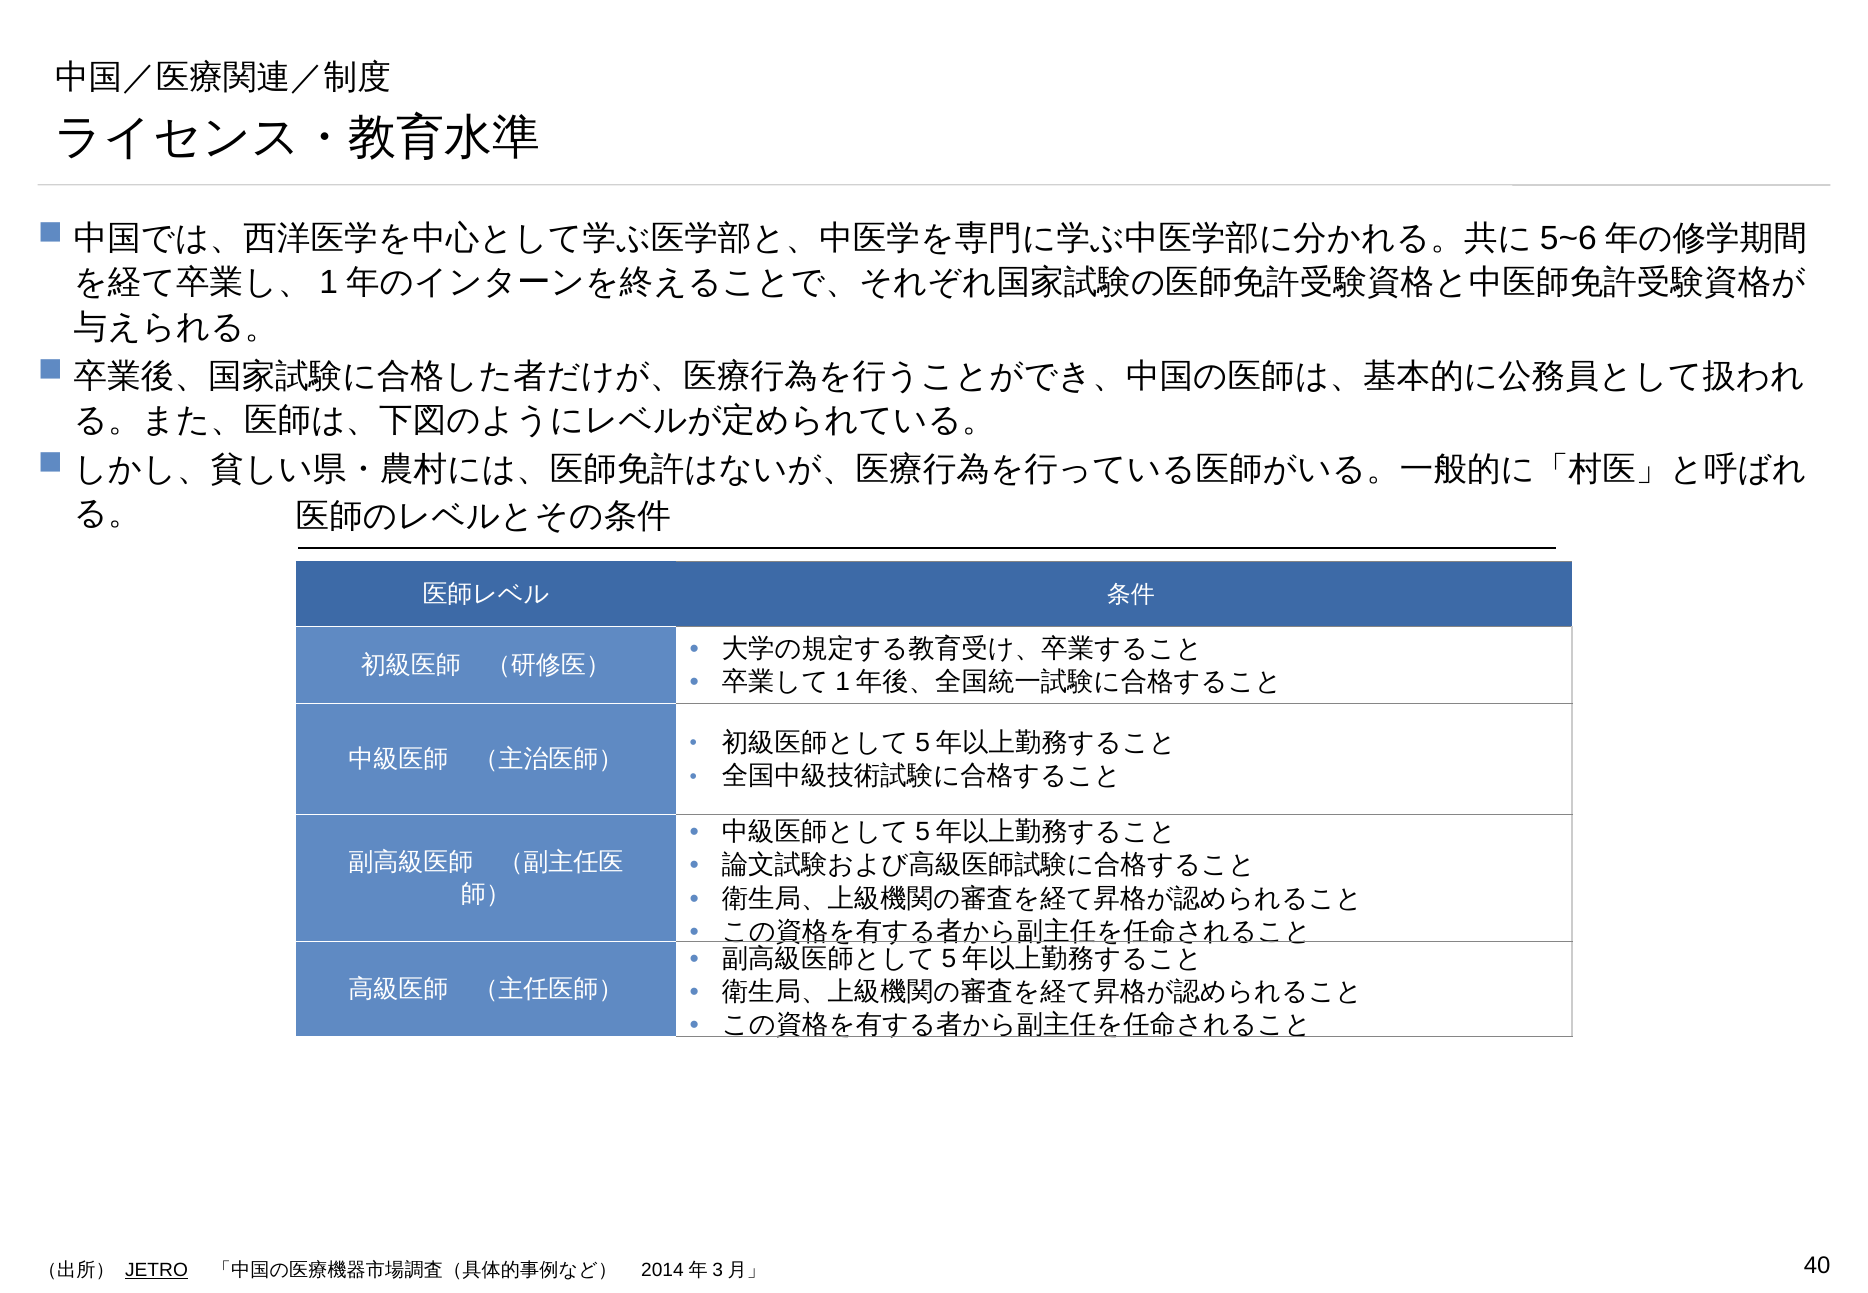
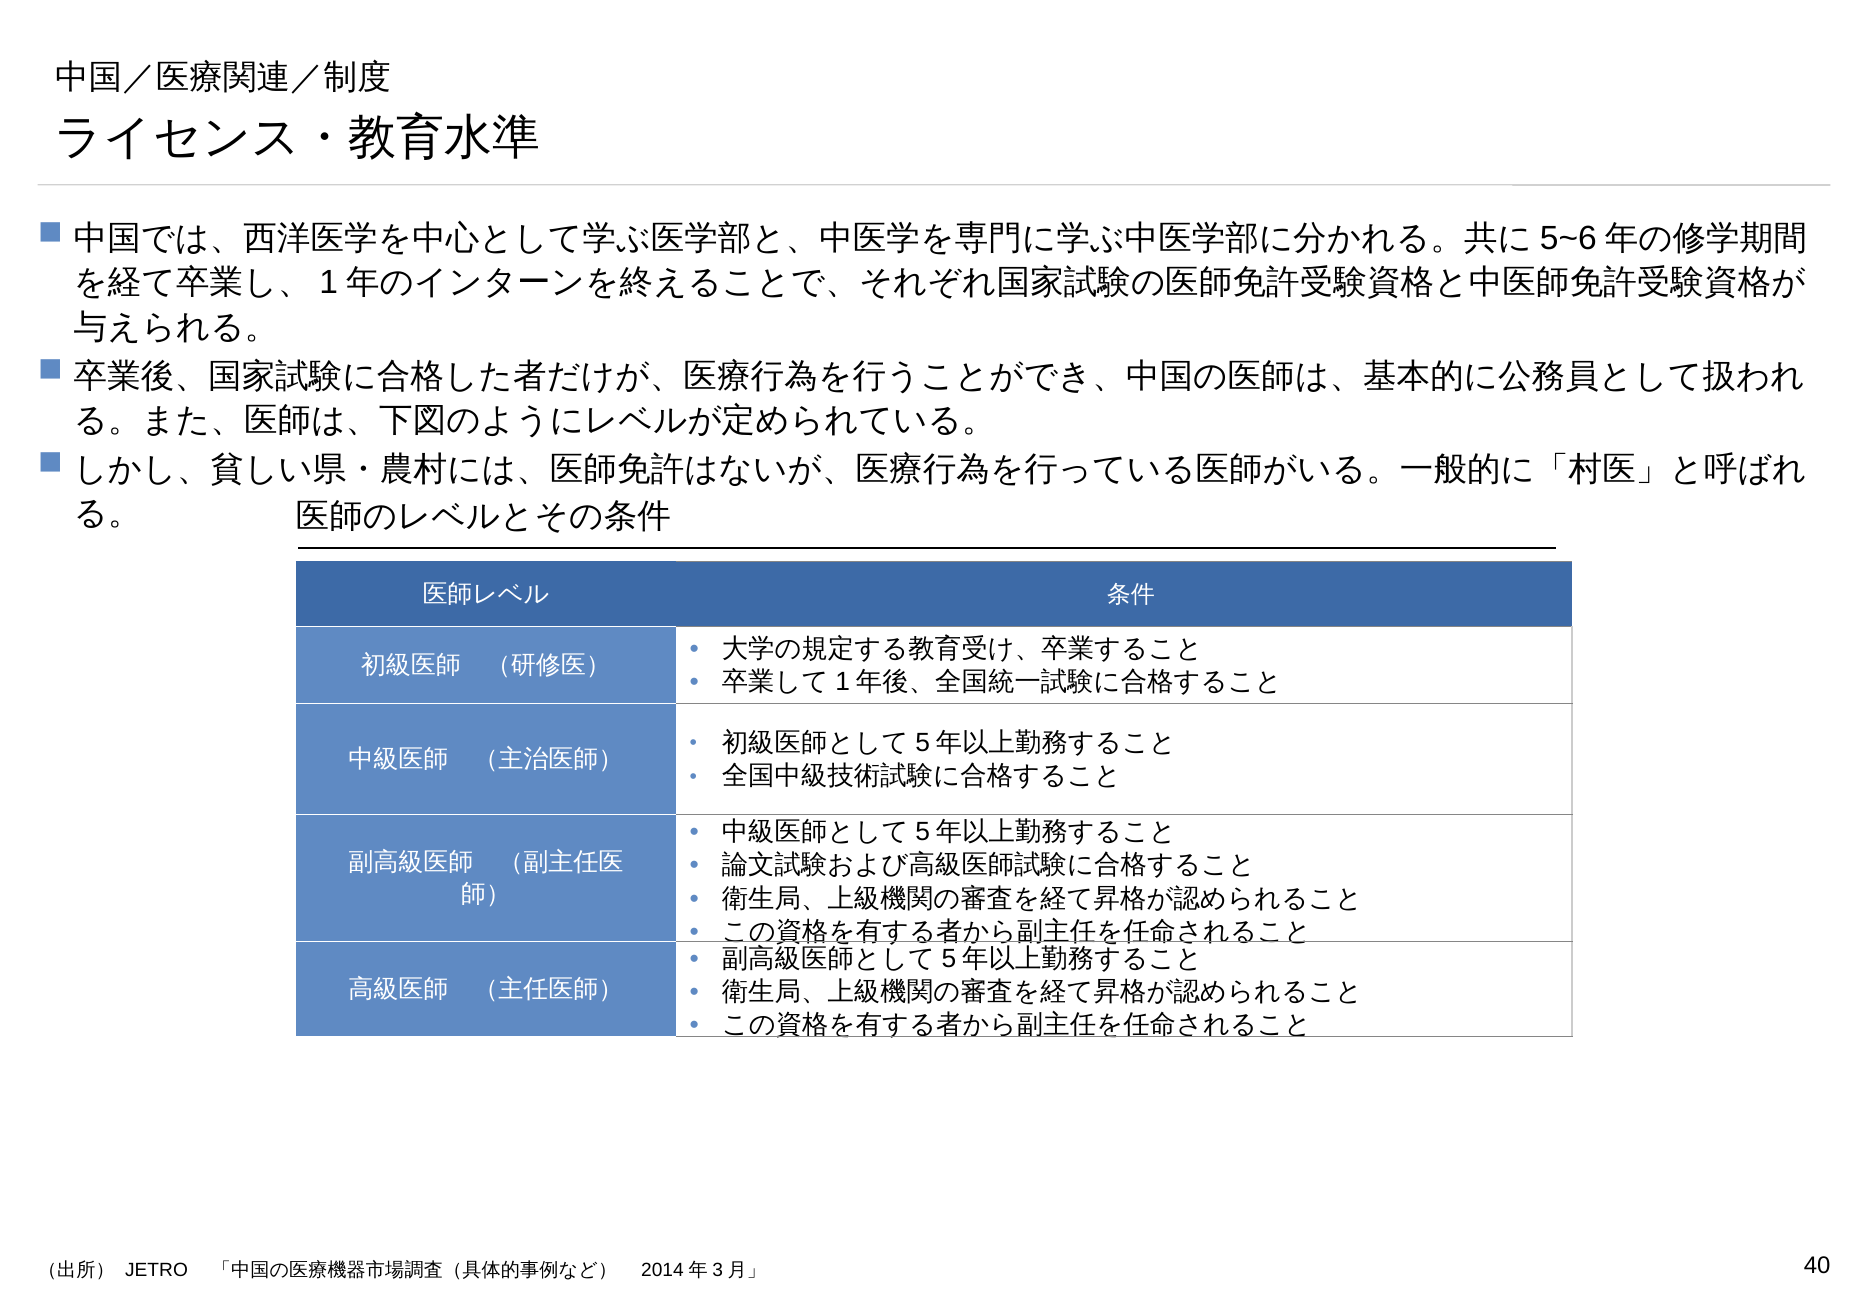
JETRO underline: present -> none
